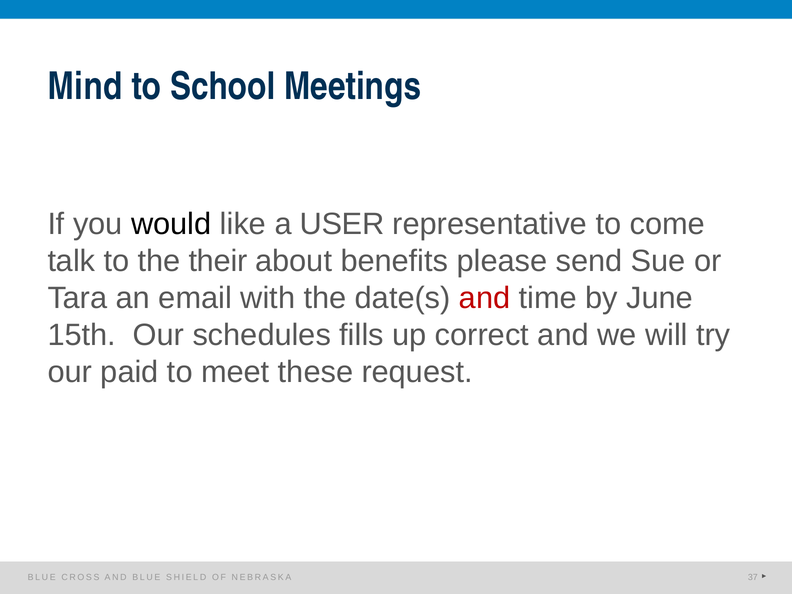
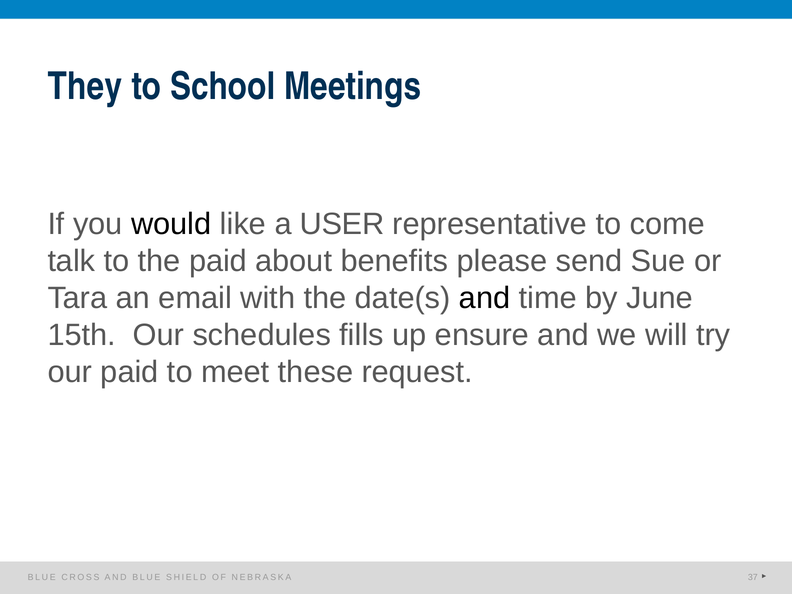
Mind: Mind -> They
the their: their -> paid
and at (485, 298) colour: red -> black
correct: correct -> ensure
